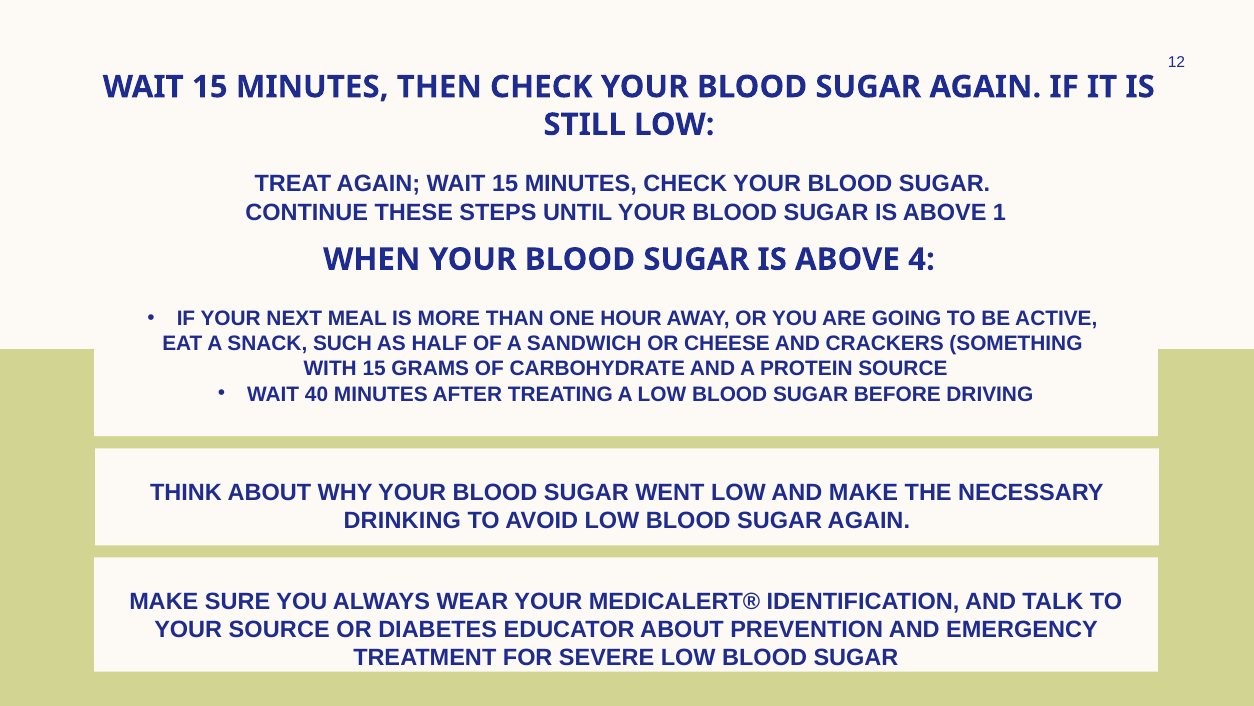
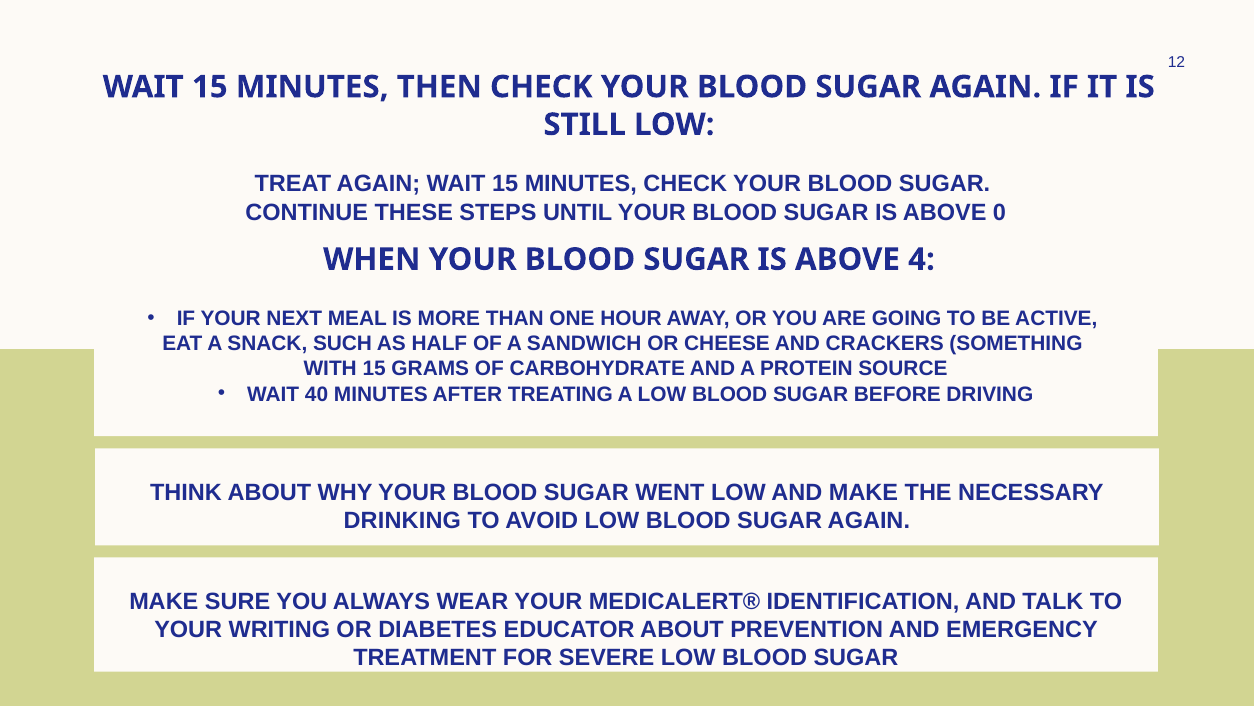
1: 1 -> 0
YOUR SOURCE: SOURCE -> WRITING
